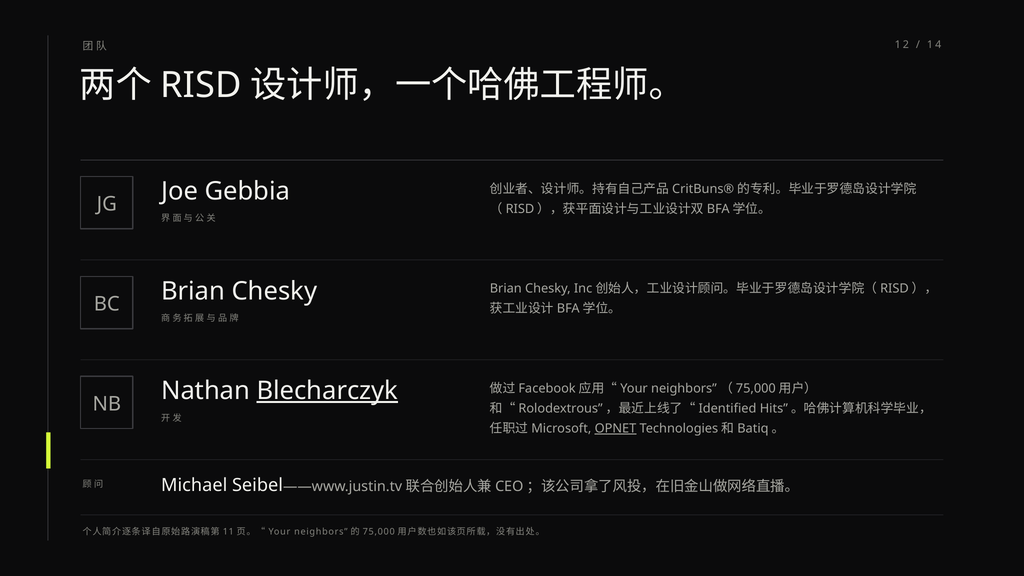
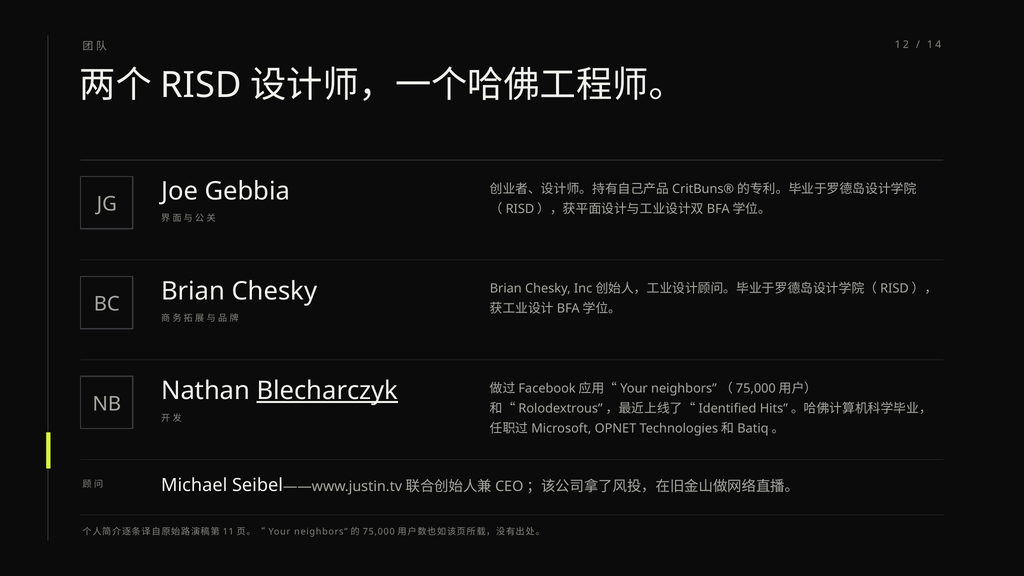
OPNET underline: present -> none
